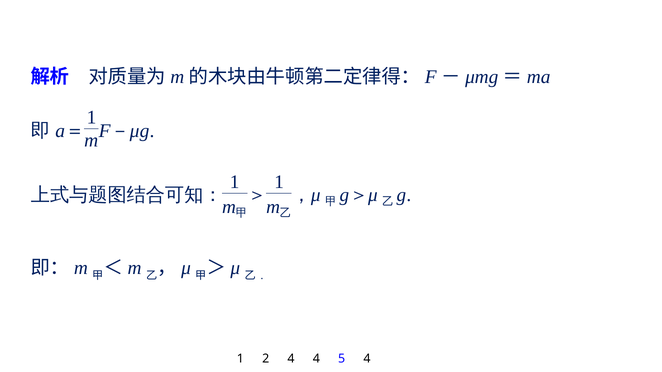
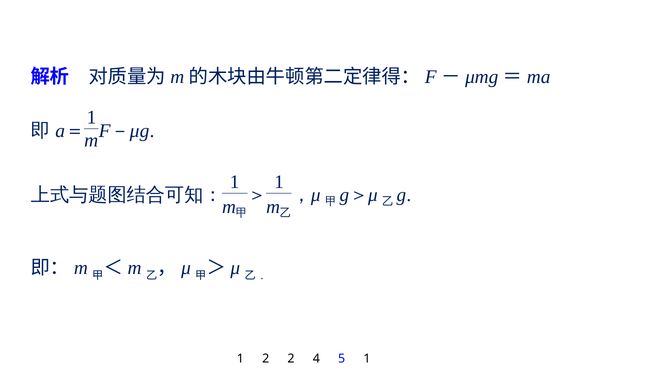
2 4: 4 -> 2
5 4: 4 -> 1
